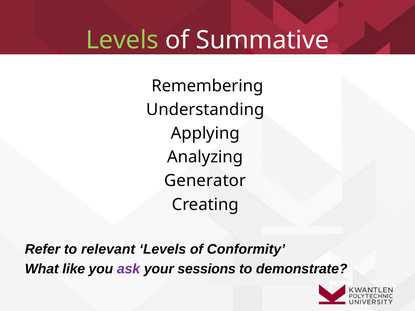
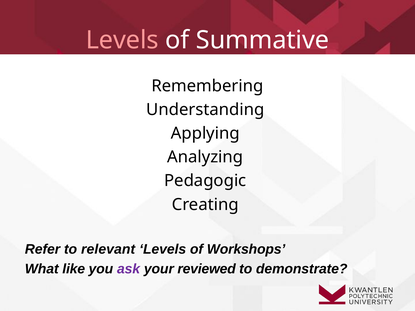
Levels at (122, 40) colour: light green -> pink
Generator: Generator -> Pedagogic
Conformity: Conformity -> Workshops
sessions: sessions -> reviewed
